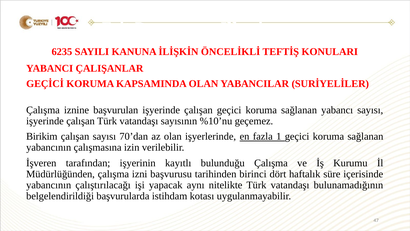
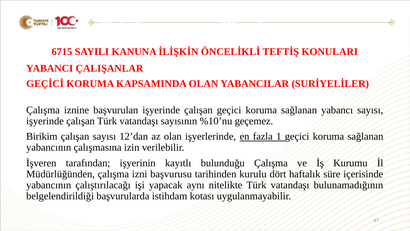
6235: 6235 -> 6715
70’dan: 70’dan -> 12’dan
birinci: birinci -> kurulu
